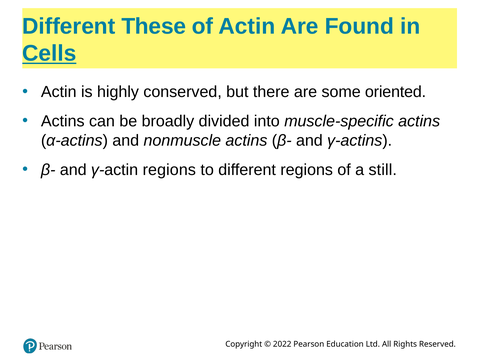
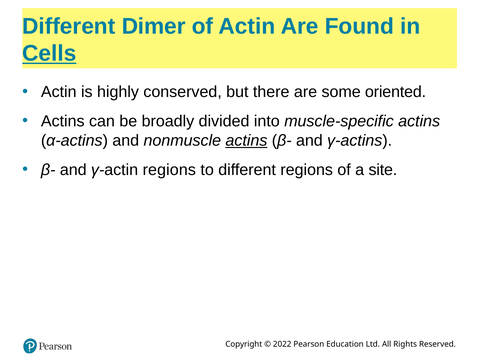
These: These -> Dimer
actins at (246, 140) underline: none -> present
still: still -> site
